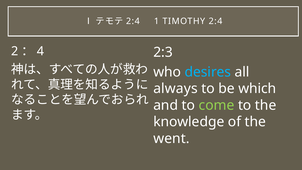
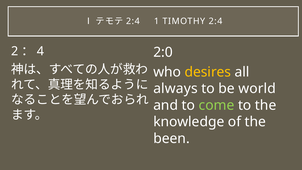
2:3: 2:3 -> 2:0
desires colour: light blue -> yellow
which: which -> world
went: went -> been
